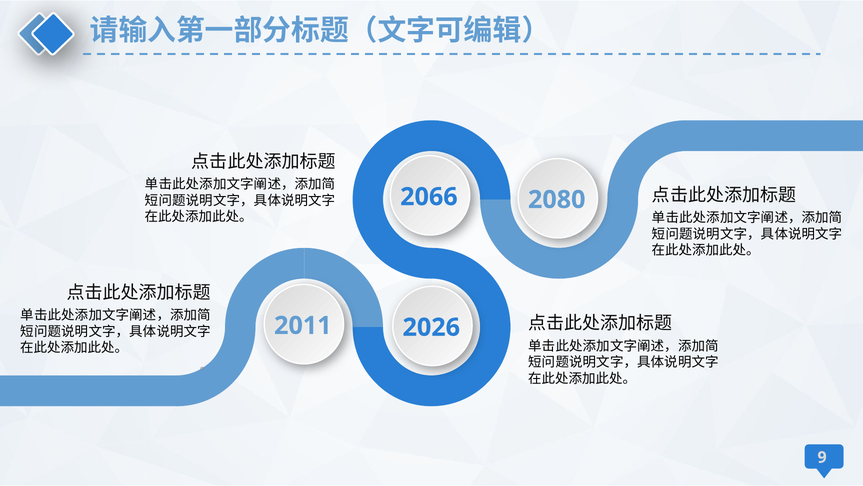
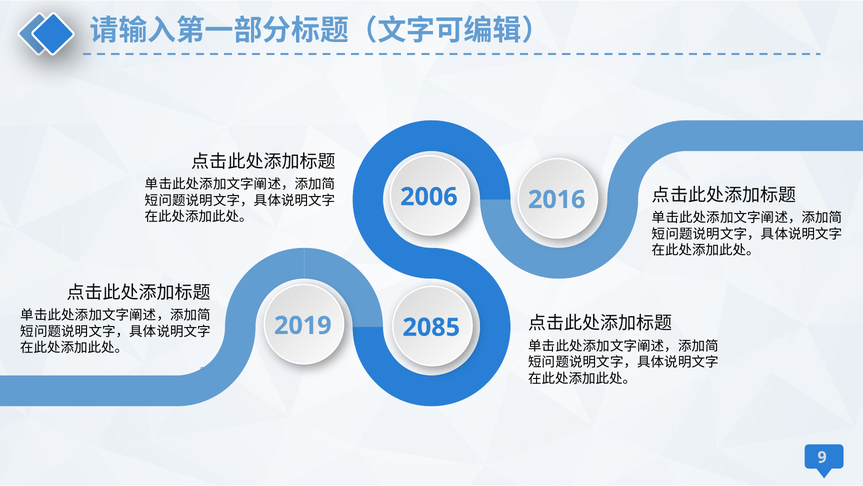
2066: 2066 -> 2006
2080: 2080 -> 2016
2011: 2011 -> 2019
2026: 2026 -> 2085
